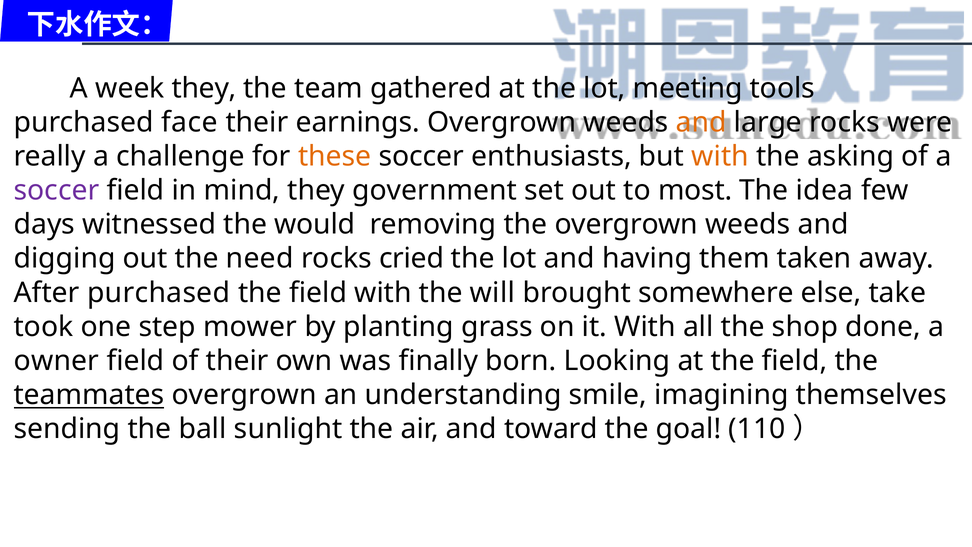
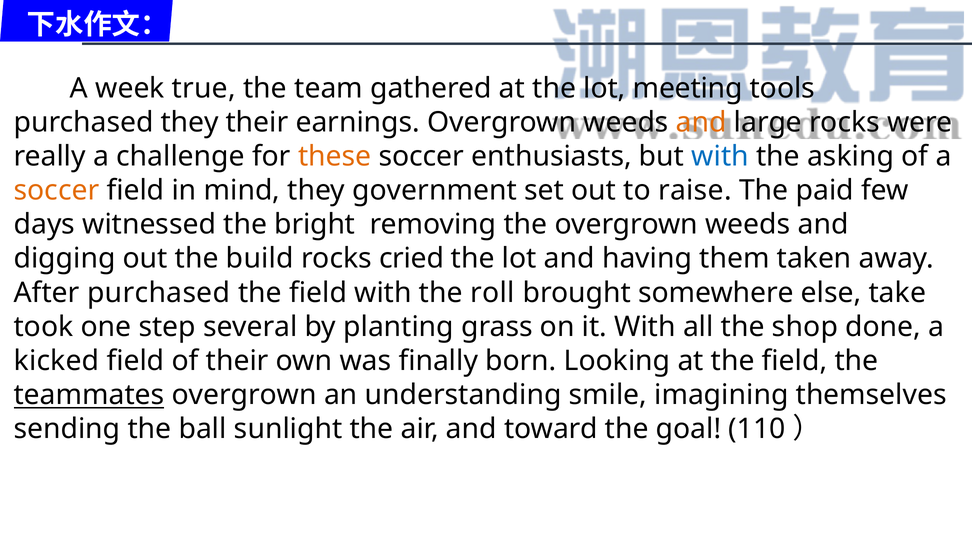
week they: they -> true
purchased face: face -> they
with at (720, 156) colour: orange -> blue
soccer at (57, 190) colour: purple -> orange
most: most -> raise
idea: idea -> paid
would: would -> bright
need: need -> build
will: will -> roll
mower: mower -> several
owner: owner -> kicked
